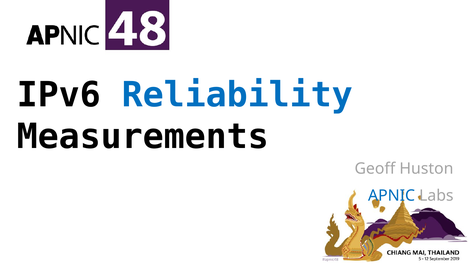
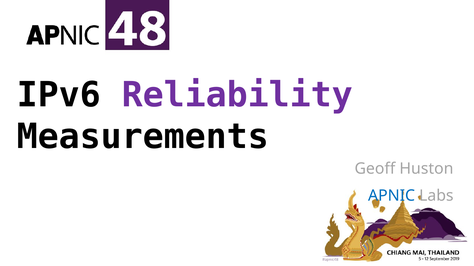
Reliability colour: blue -> purple
